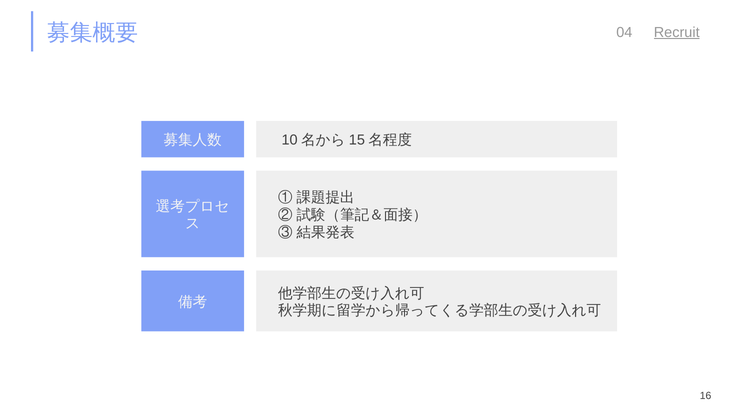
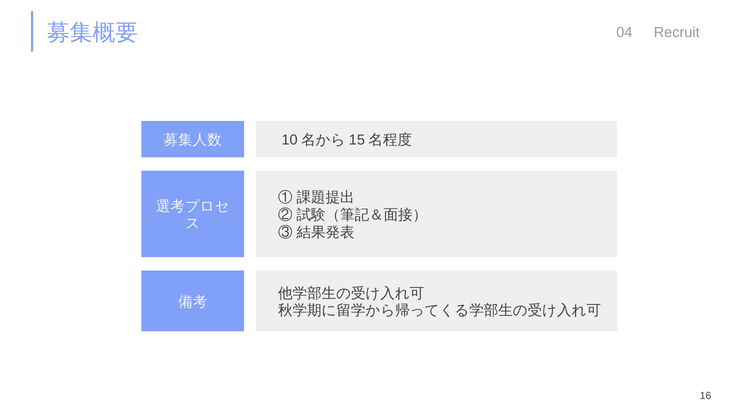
Recruit underline: present -> none
